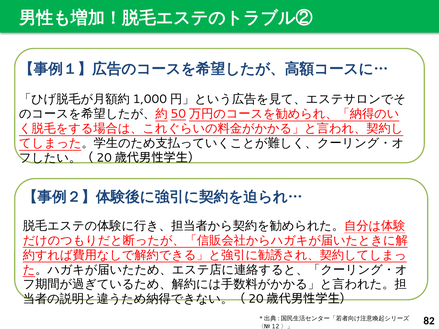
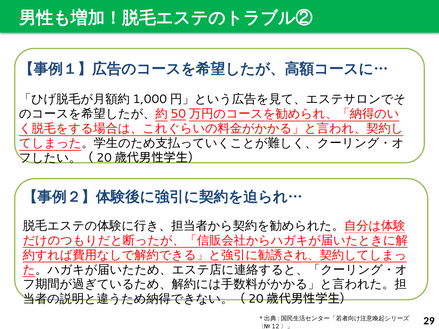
82: 82 -> 29
